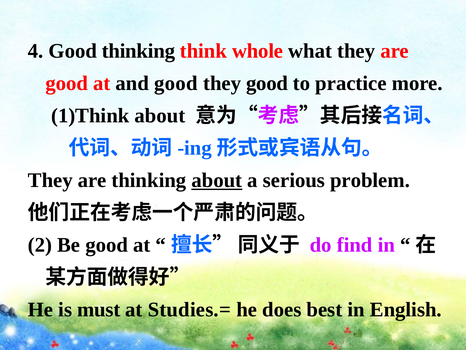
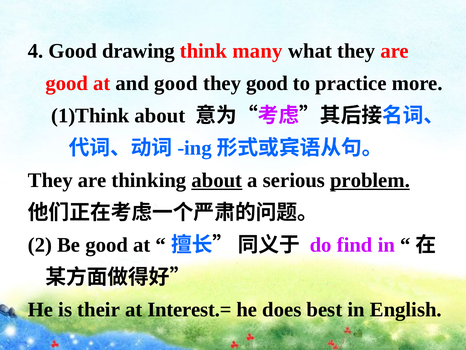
Good thinking: thinking -> drawing
whole: whole -> many
problem underline: none -> present
must: must -> their
Studies.=: Studies.= -> Interest.=
